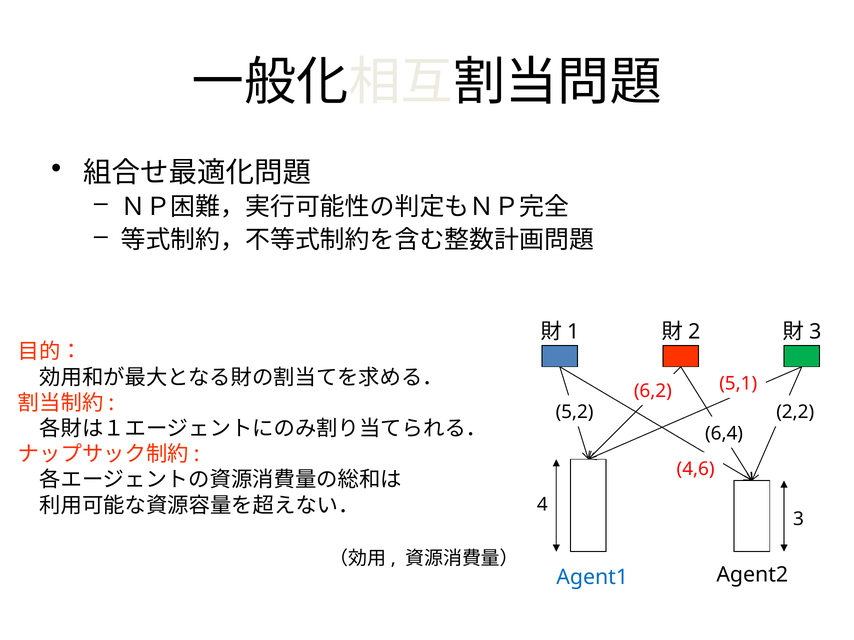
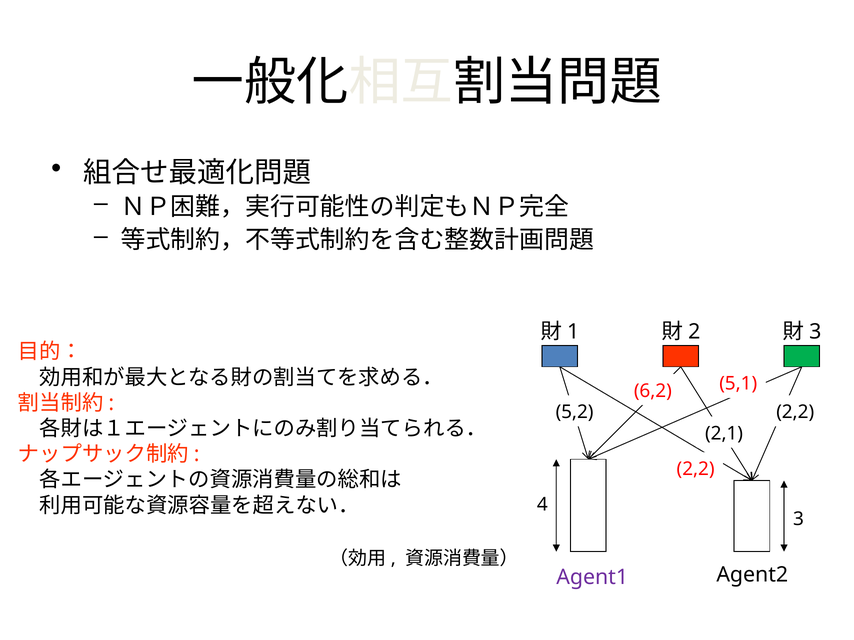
6,4: 6,4 -> 2,1
4,6 at (696, 469): 4,6 -> 2,2
Agent1 colour: blue -> purple
